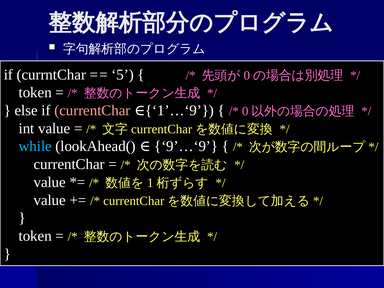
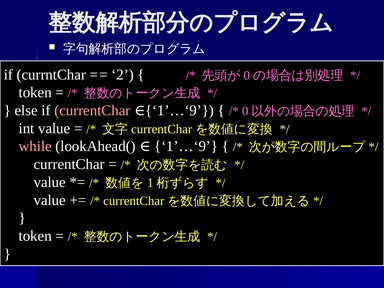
5: 5 -> 2
while colour: light blue -> pink
lookAhead( 9’…‘9: 9’…‘9 -> 1’…‘9
